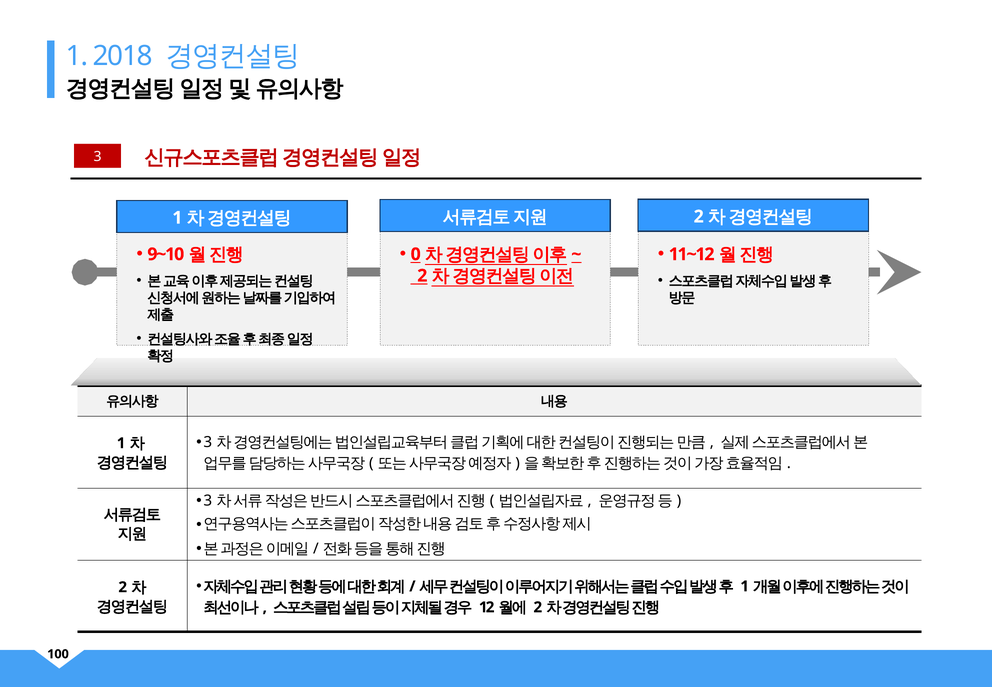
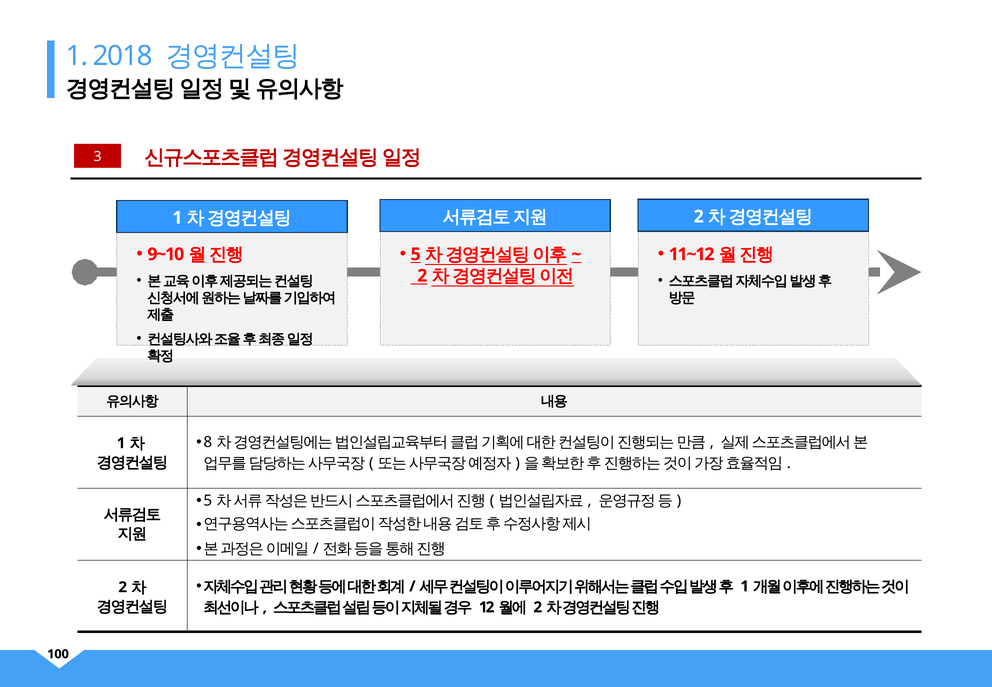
0 at (416, 254): 0 -> 5
3 at (208, 442): 3 -> 8
3 at (208, 501): 3 -> 5
